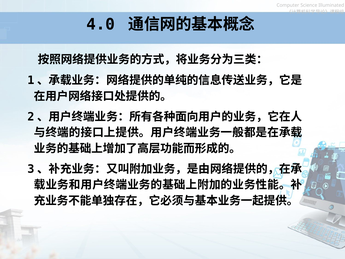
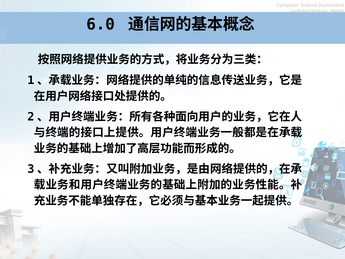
4.0: 4.0 -> 6.0
